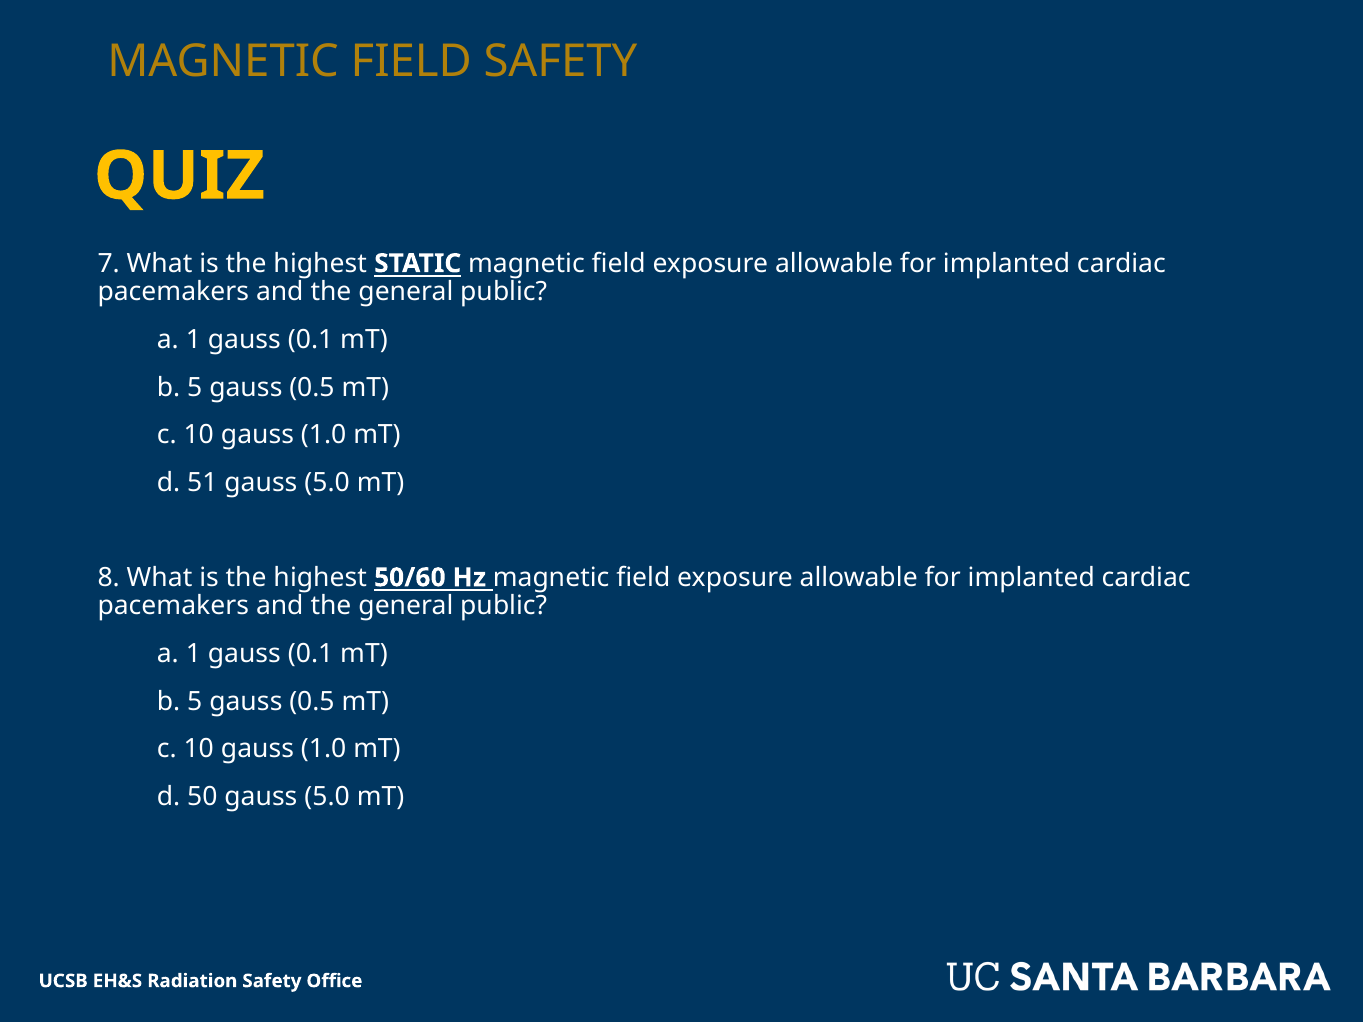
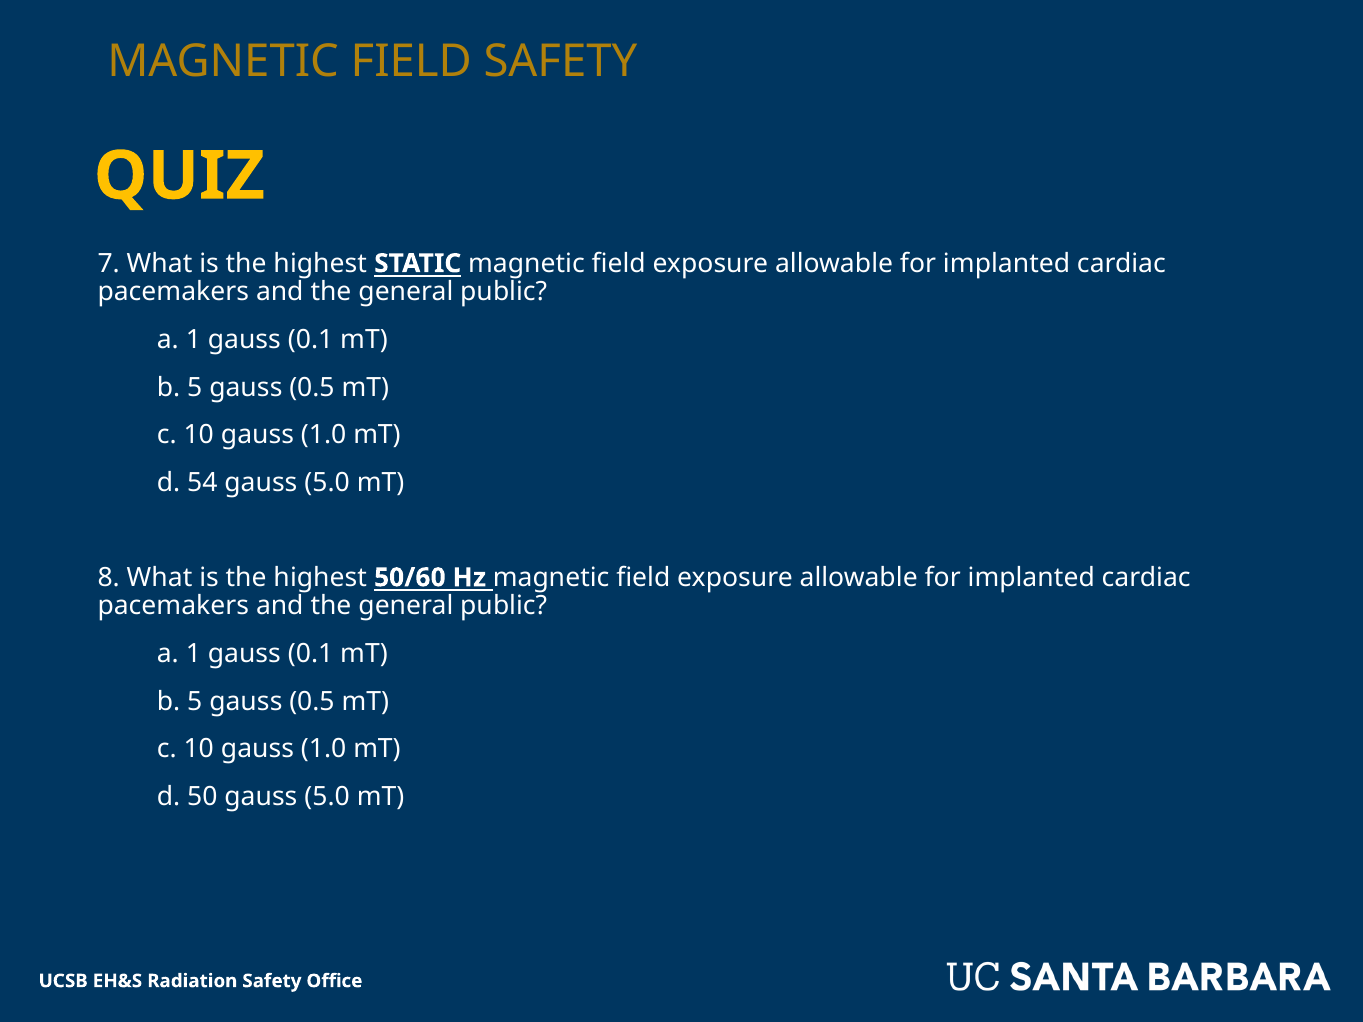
51: 51 -> 54
